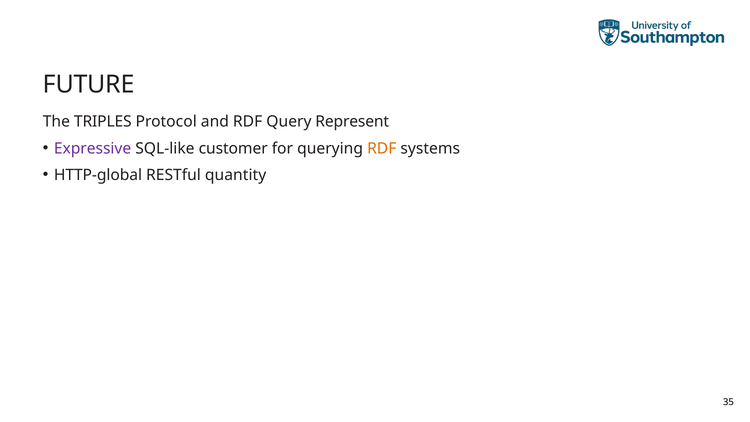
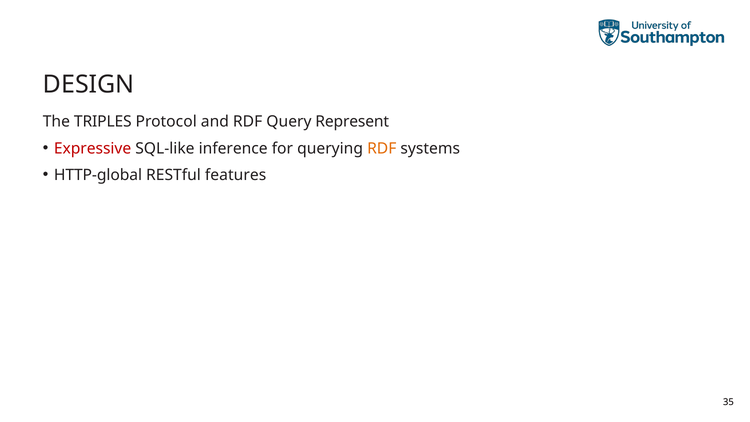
FUTURE: FUTURE -> DESIGN
Expressive colour: purple -> red
customer: customer -> inference
quantity: quantity -> features
